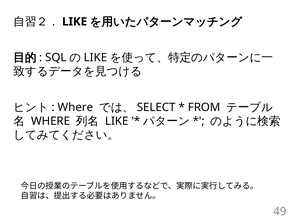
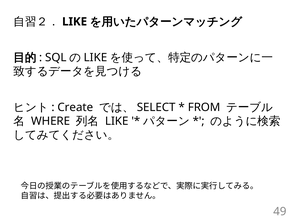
Where at (75, 107): Where -> Create
